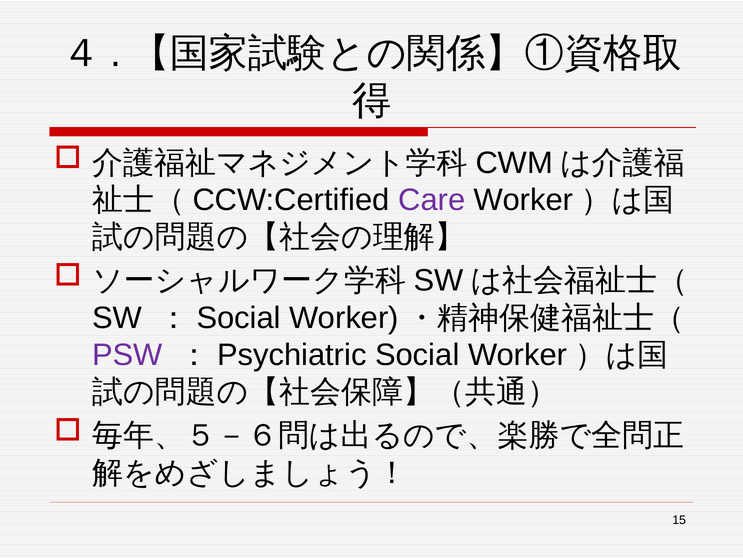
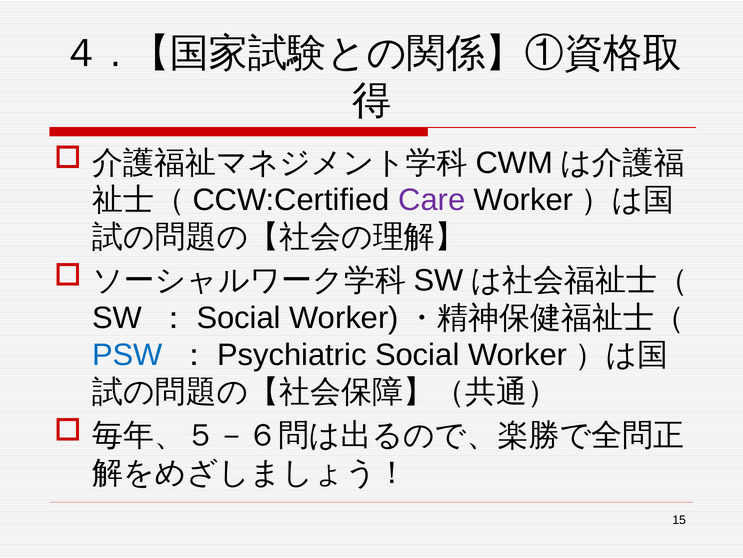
PSW colour: purple -> blue
